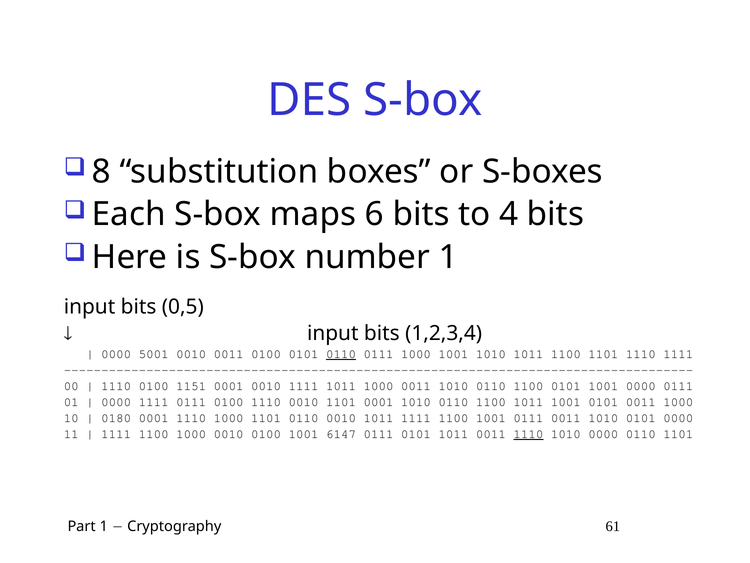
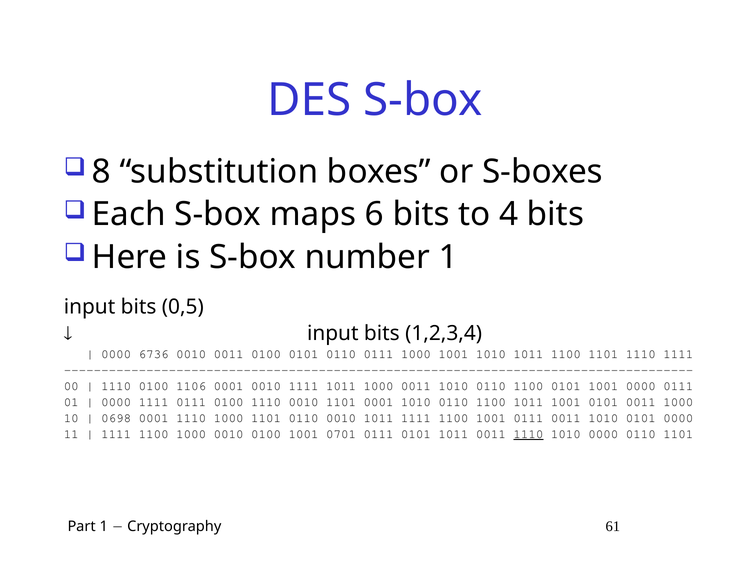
5001: 5001 -> 6736
0110 at (341, 354) underline: present -> none
1151: 1151 -> 1106
0180: 0180 -> 0698
6147: 6147 -> 0701
